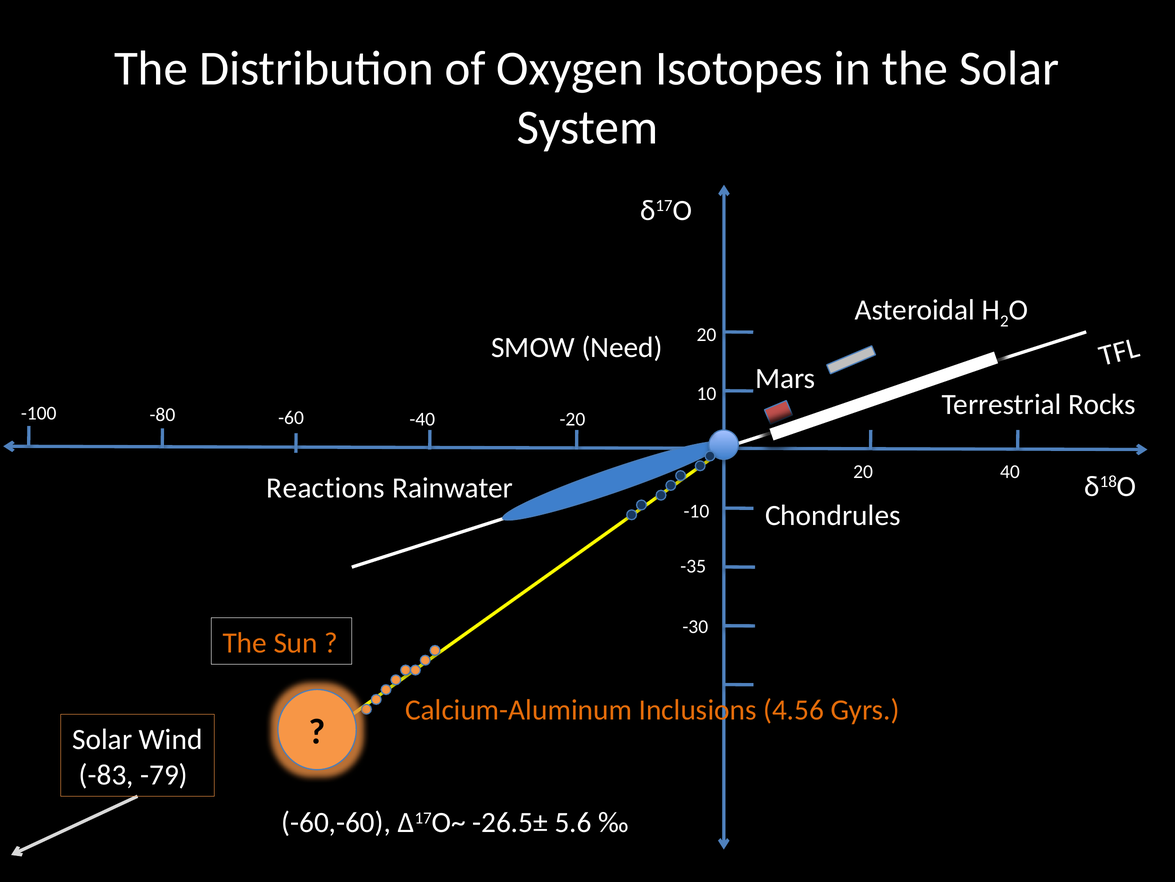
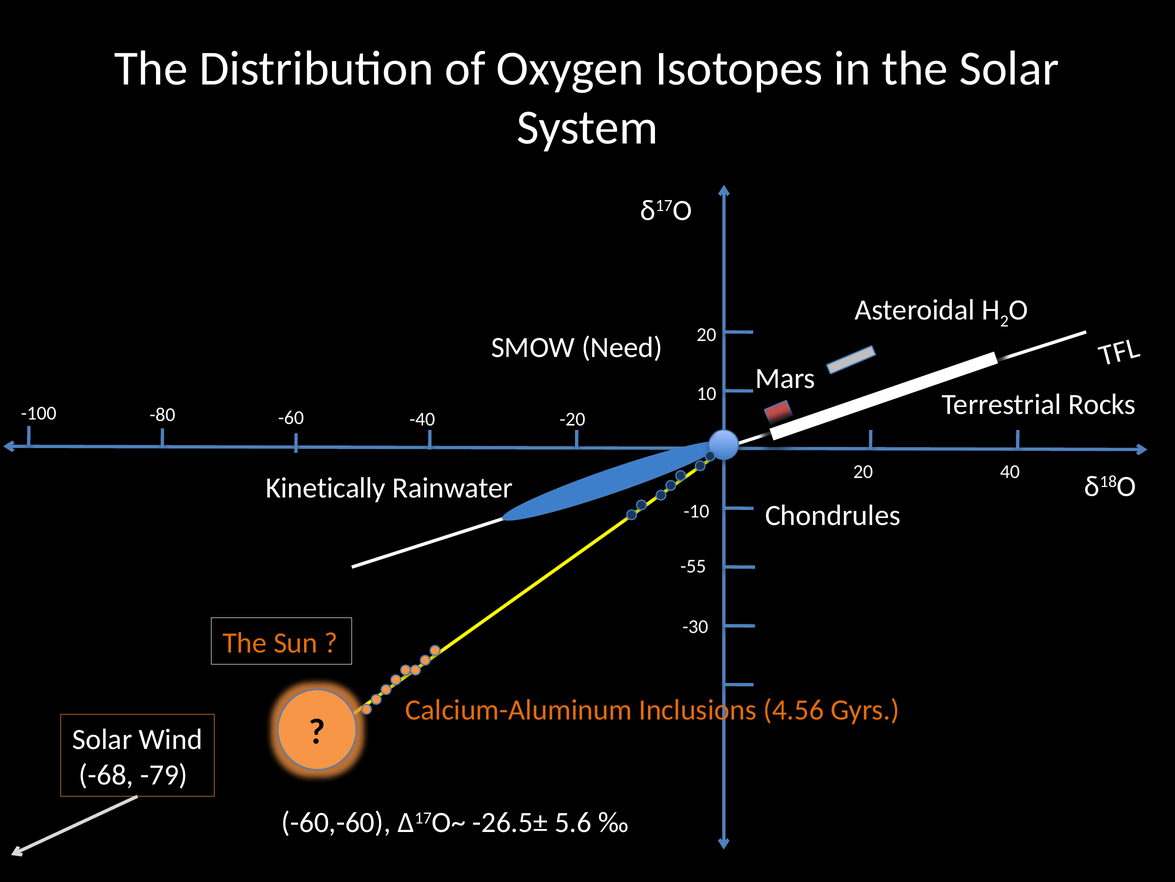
Reactions: Reactions -> Kinetically
-35: -35 -> -55
-83: -83 -> -68
